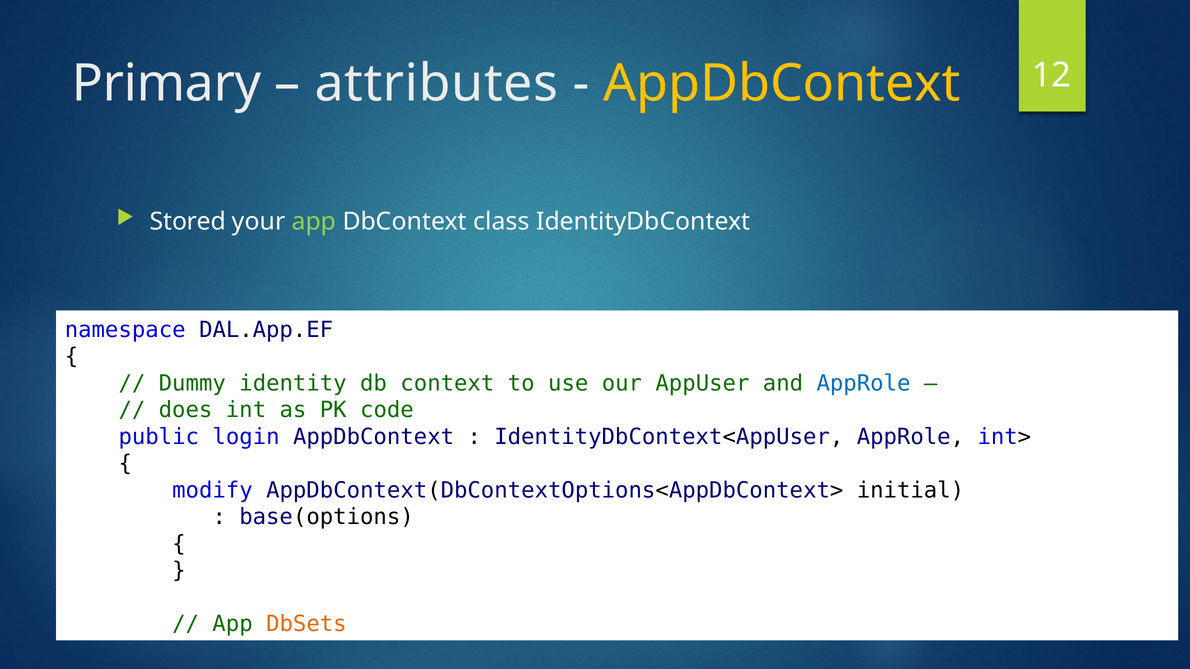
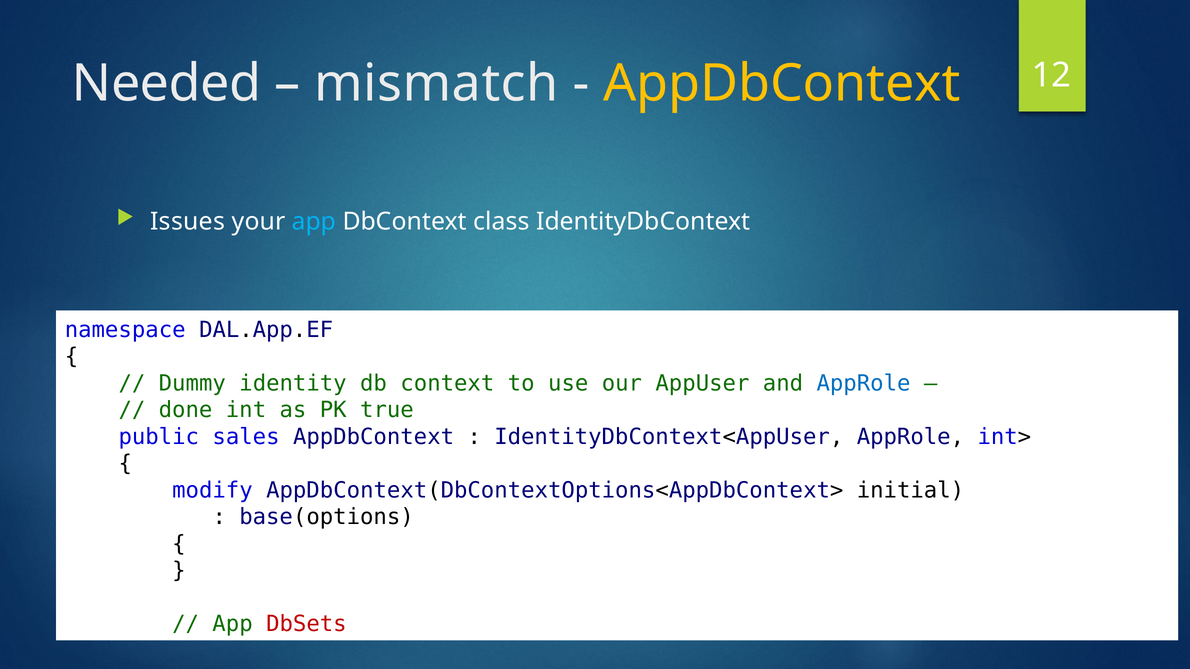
Primary: Primary -> Needed
attributes: attributes -> mismatch
Stored: Stored -> Issues
app at (314, 221) colour: light green -> light blue
does: does -> done
code: code -> true
login: login -> sales
DbSets colour: orange -> red
